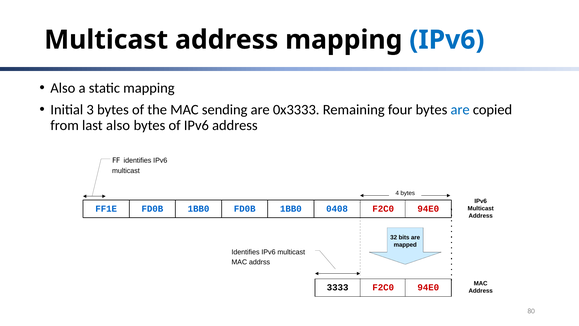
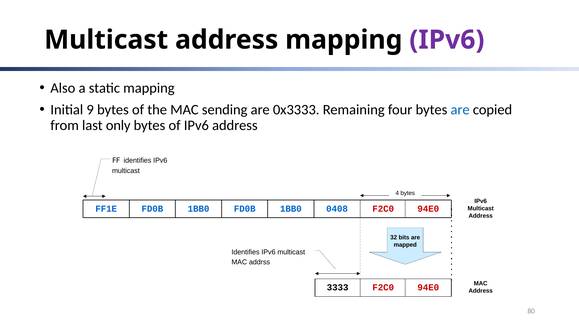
IPv6 at (447, 40) colour: blue -> purple
3: 3 -> 9
last also: also -> only
